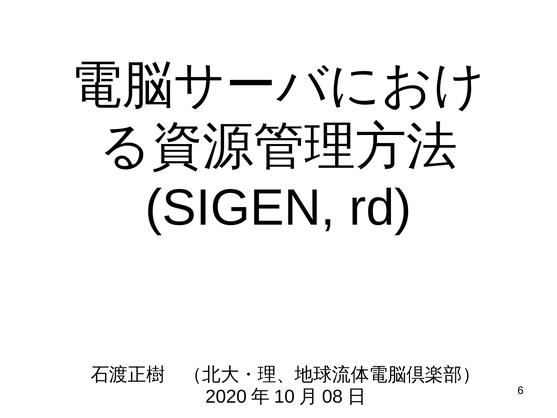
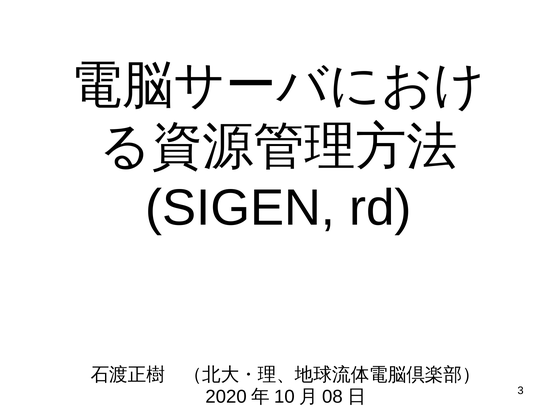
6: 6 -> 3
